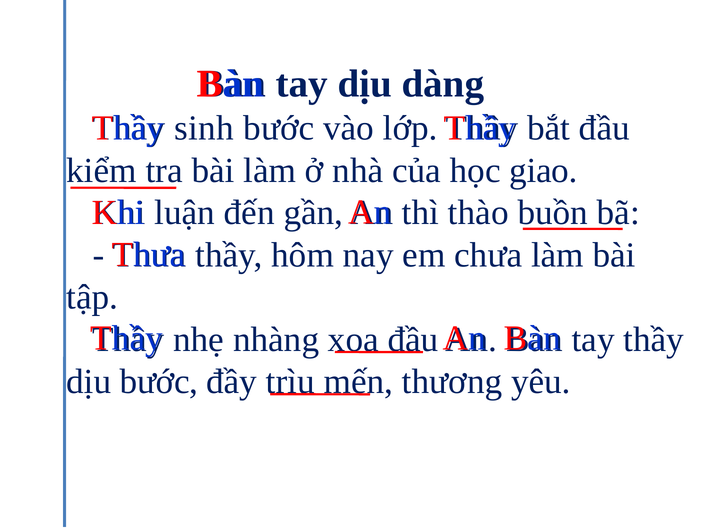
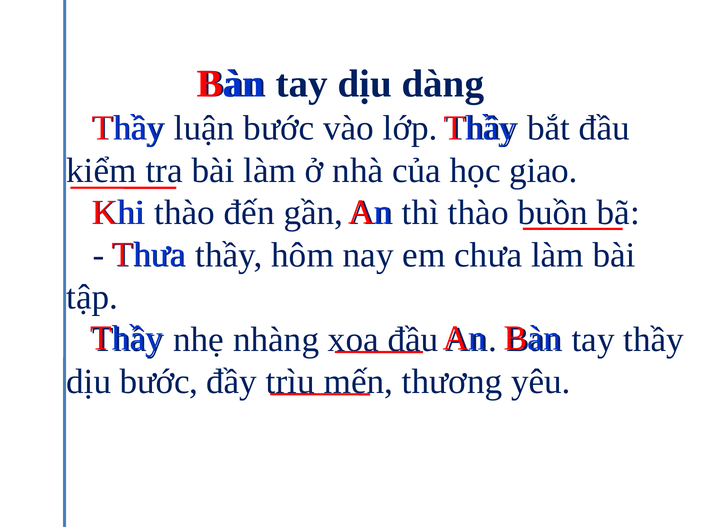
sinh: sinh -> luận
luận at (185, 213): luận -> thào
